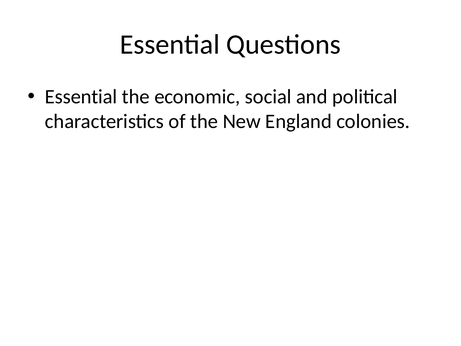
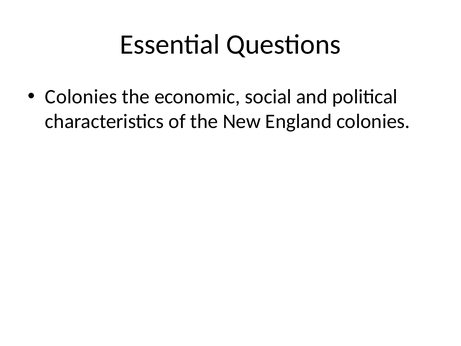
Essential at (81, 97): Essential -> Colonies
